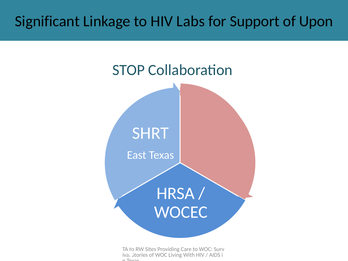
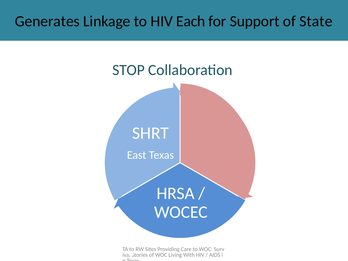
Significant: Significant -> Generates
Labs: Labs -> Each
Upon: Upon -> State
